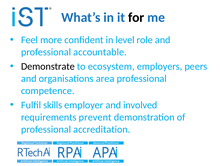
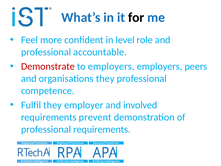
Demonstrate colour: black -> red
to ecosystem: ecosystem -> employers
organisations area: area -> they
Fulfil skills: skills -> they
professional accreditation: accreditation -> requirements
